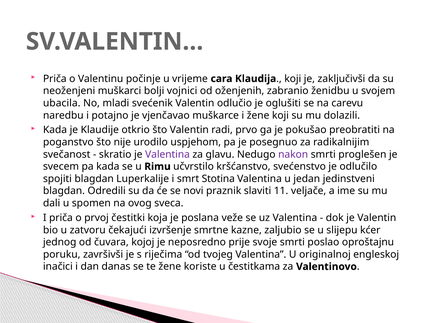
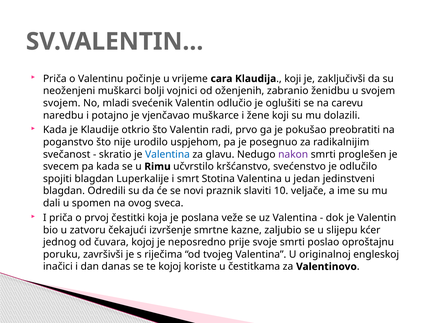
ubacila at (62, 103): ubacila -> svojem
Valentina at (167, 154) colour: purple -> blue
11: 11 -> 10
te žene: žene -> kojoj
